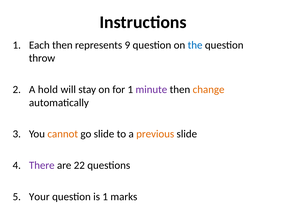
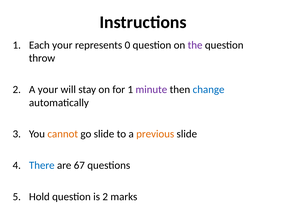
Each then: then -> your
9: 9 -> 0
the colour: blue -> purple
A hold: hold -> your
change colour: orange -> blue
There colour: purple -> blue
22: 22 -> 67
Your: Your -> Hold
is 1: 1 -> 2
